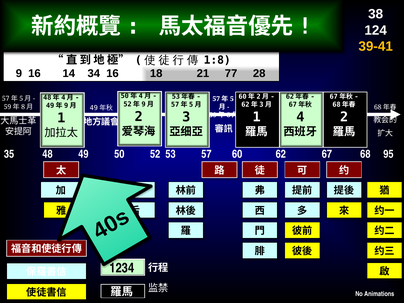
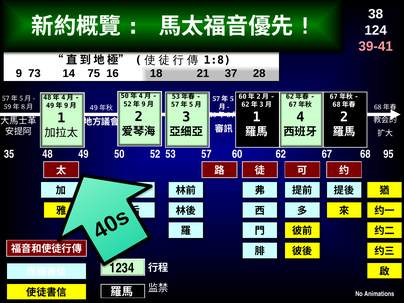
39-41 colour: yellow -> pink
9 16: 16 -> 73
34: 34 -> 75
77: 77 -> 37
